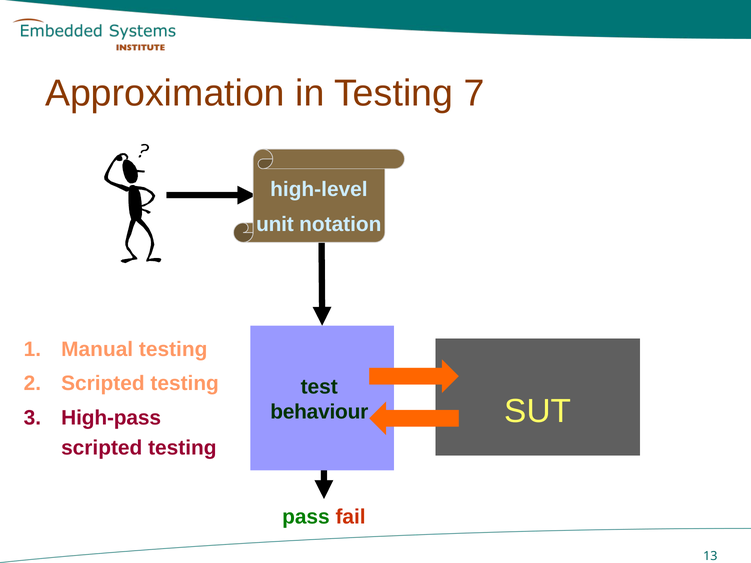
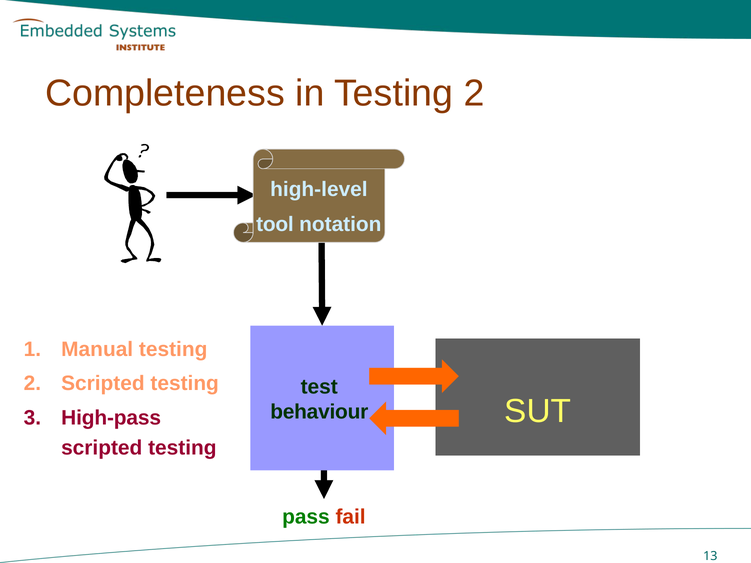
Approximation: Approximation -> Completeness
in Testing 7: 7 -> 2
unit: unit -> tool
